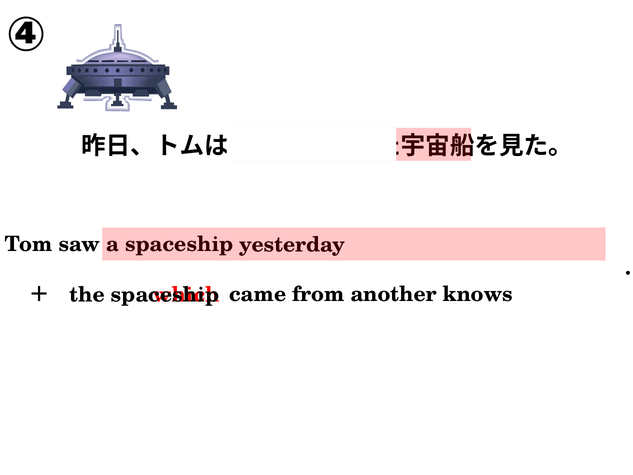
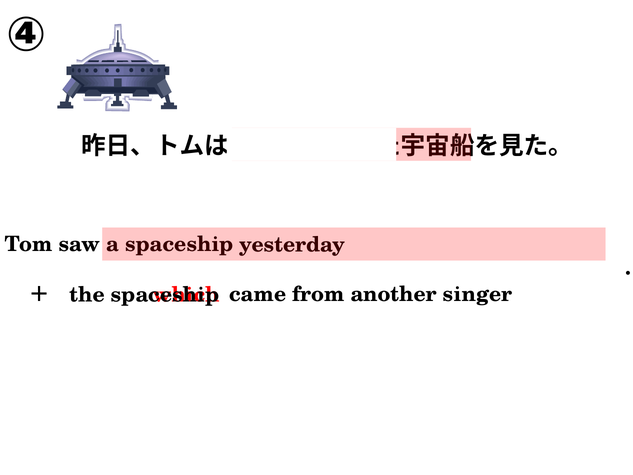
knows: knows -> singer
